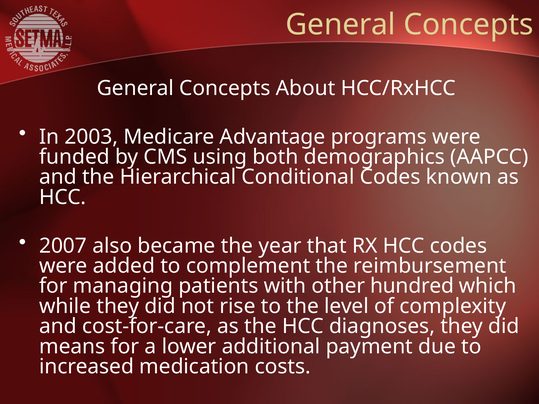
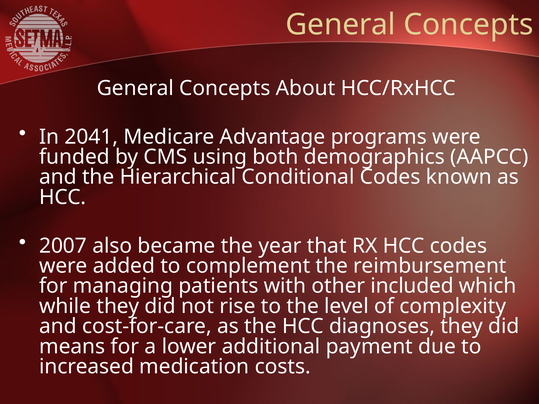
2003: 2003 -> 2041
hundred: hundred -> included
